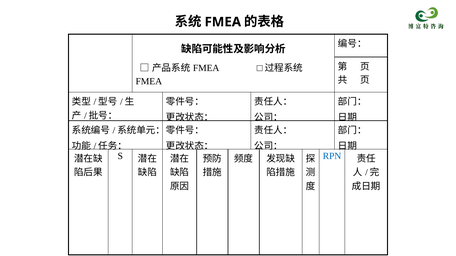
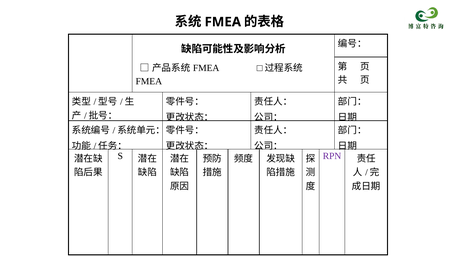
RPN colour: blue -> purple
